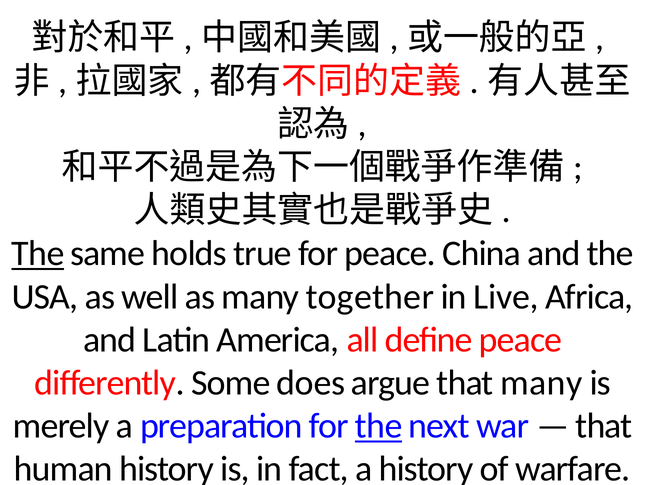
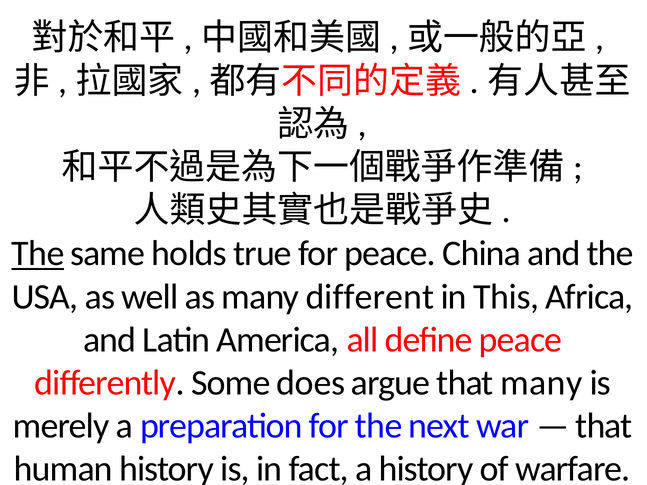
together: together -> different
Live: Live -> This
the at (379, 426) underline: present -> none
